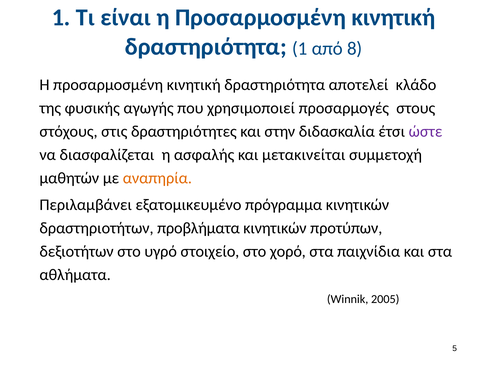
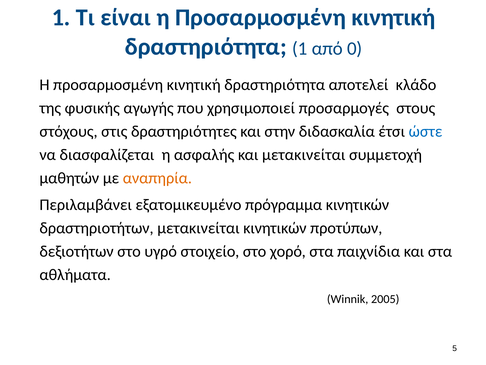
8: 8 -> 0
ώστε colour: purple -> blue
δραστηριοτήτων προβλήματα: προβλήματα -> μετακινείται
